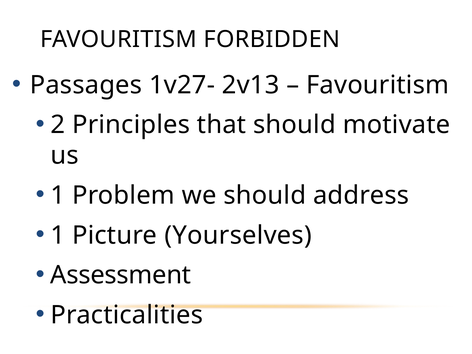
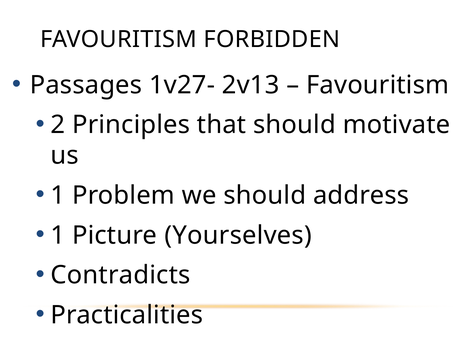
Assessment: Assessment -> Contradicts
